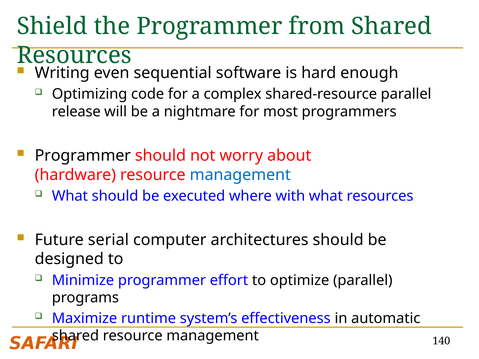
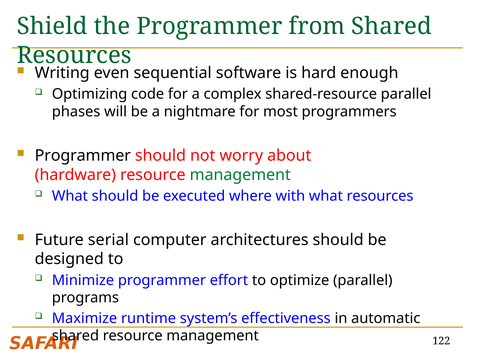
release: release -> phases
management at (240, 175) colour: blue -> green
140: 140 -> 122
